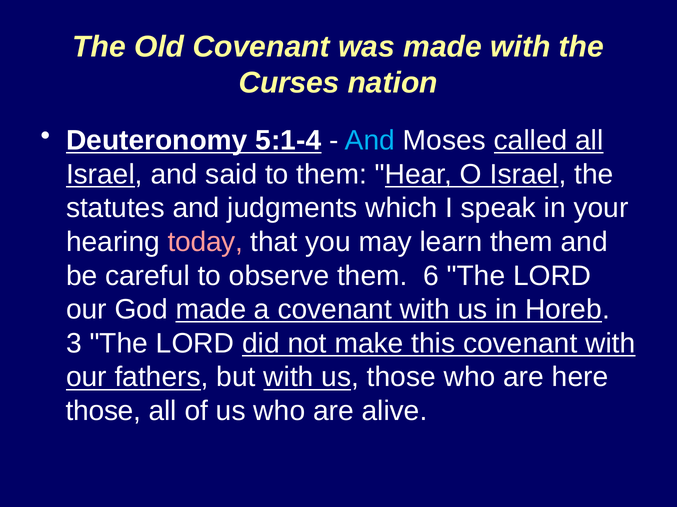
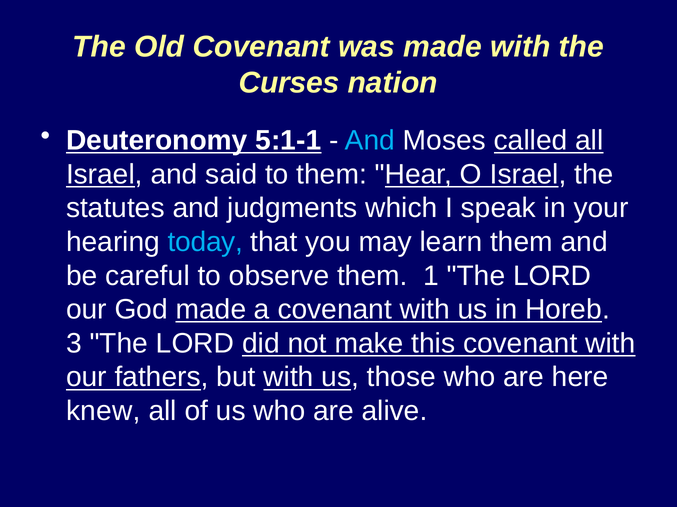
5:1-4: 5:1-4 -> 5:1-1
today colour: pink -> light blue
6: 6 -> 1
those at (104, 412): those -> knew
